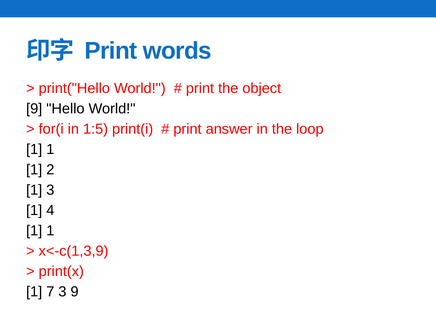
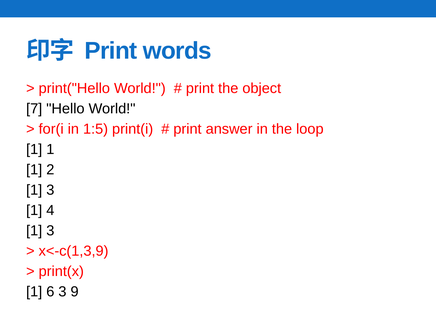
9 at (34, 109): 9 -> 7
1 at (50, 231): 1 -> 3
7: 7 -> 6
